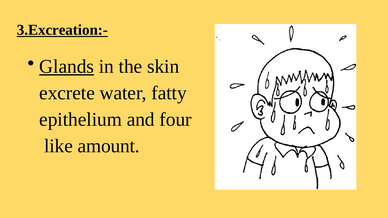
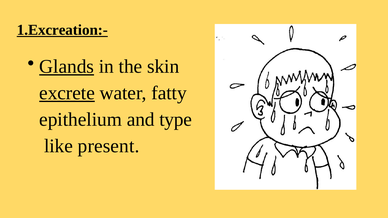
3.Excreation:-: 3.Excreation:- -> 1.Excreation:-
excrete underline: none -> present
four: four -> type
amount: amount -> present
